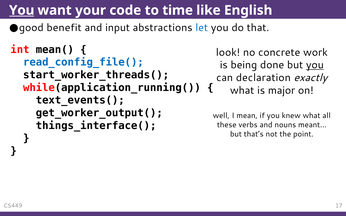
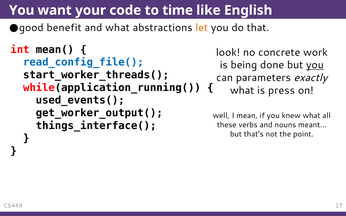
You at (22, 10) underline: present -> none
and input: input -> what
let colour: blue -> orange
declaration: declaration -> parameters
major: major -> press
text_events(: text_events( -> used_events(
